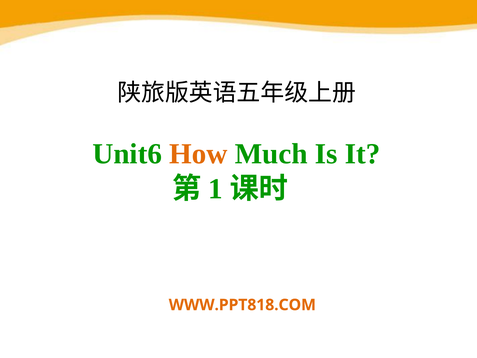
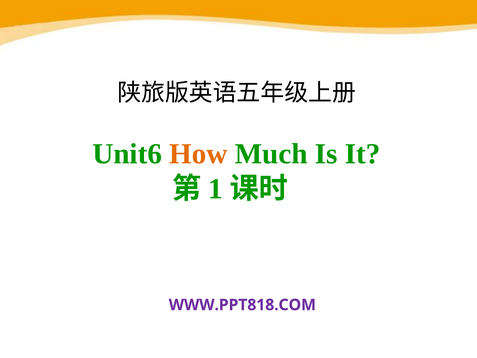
WWW.PPT818.COM colour: orange -> purple
